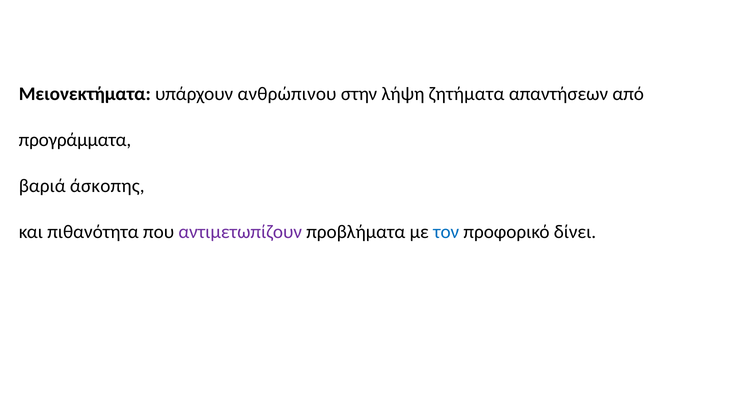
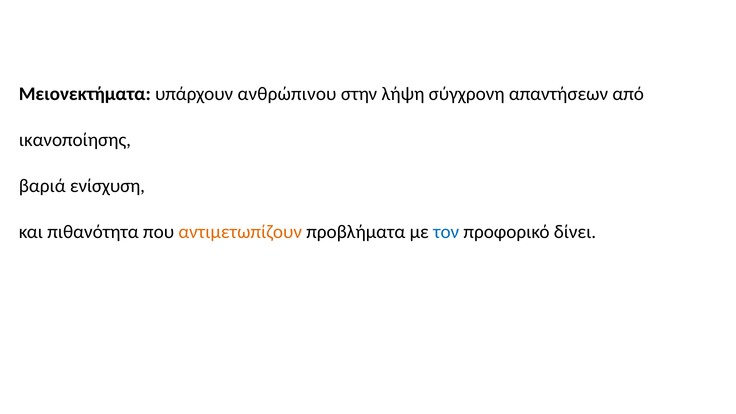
ζητήματα: ζητήματα -> σύγχρονη
προγράμματα: προγράμματα -> ικανοποίησης
άσκοπης: άσκοπης -> ενίσχυση
αντιμετωπίζουν colour: purple -> orange
